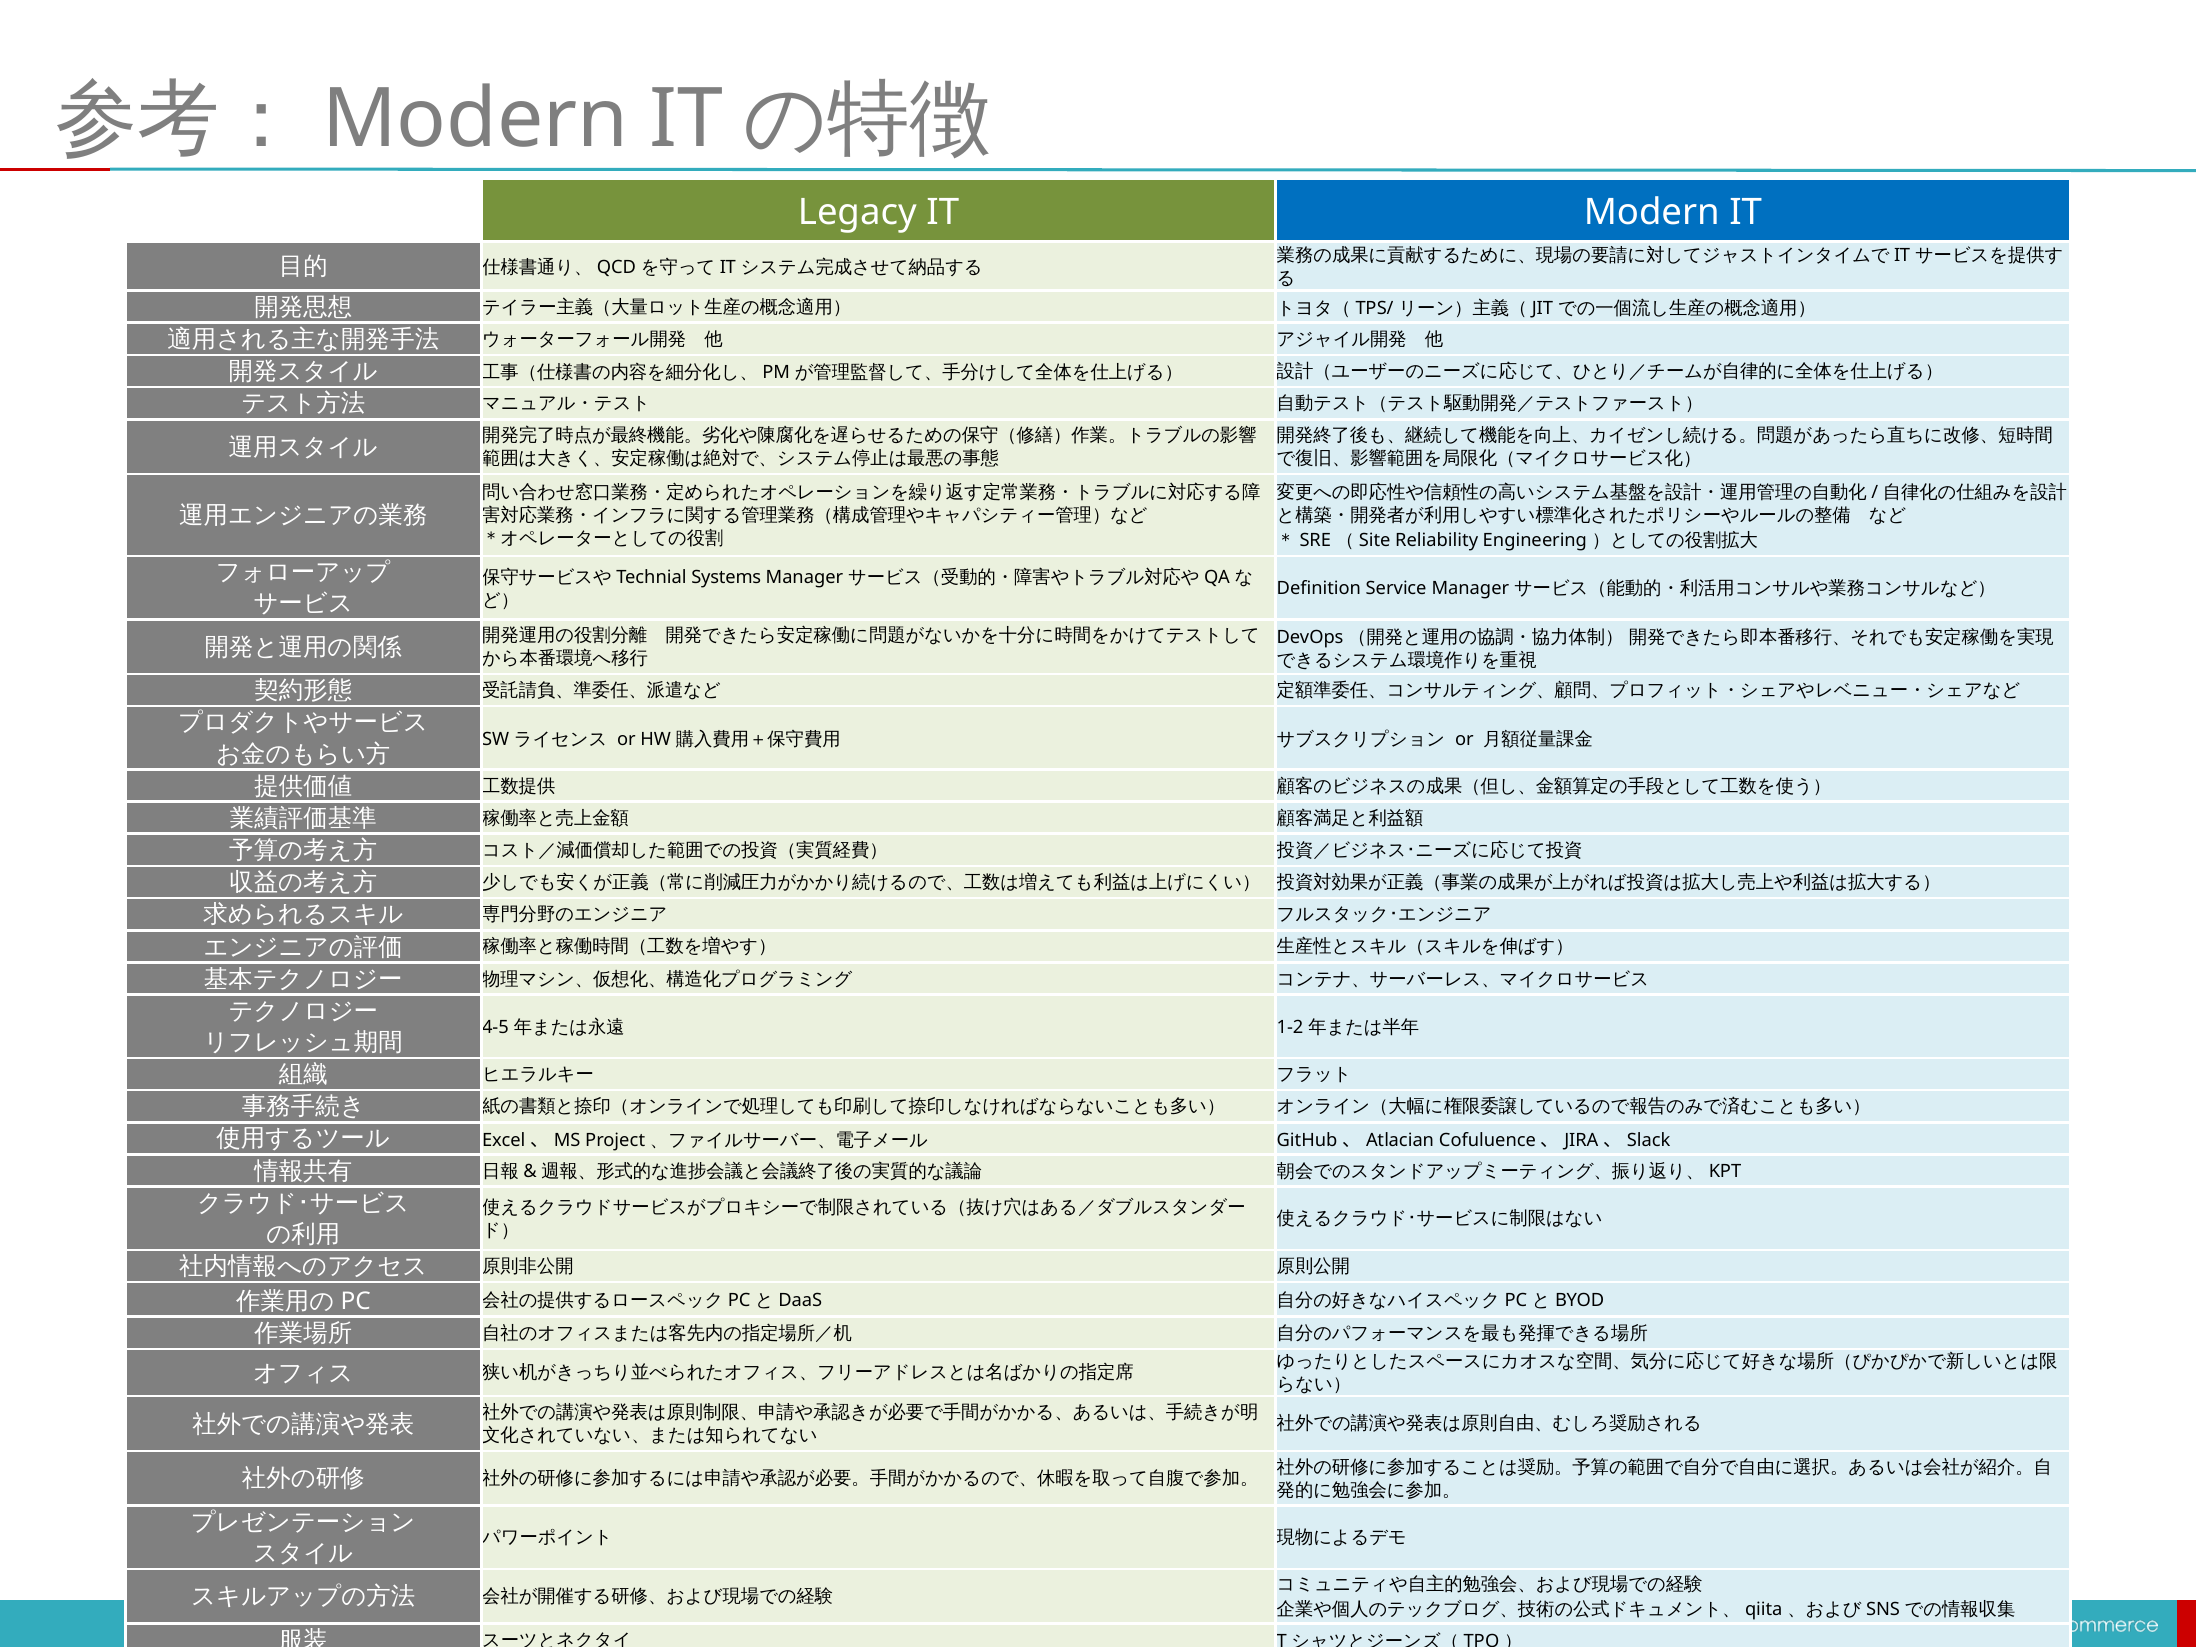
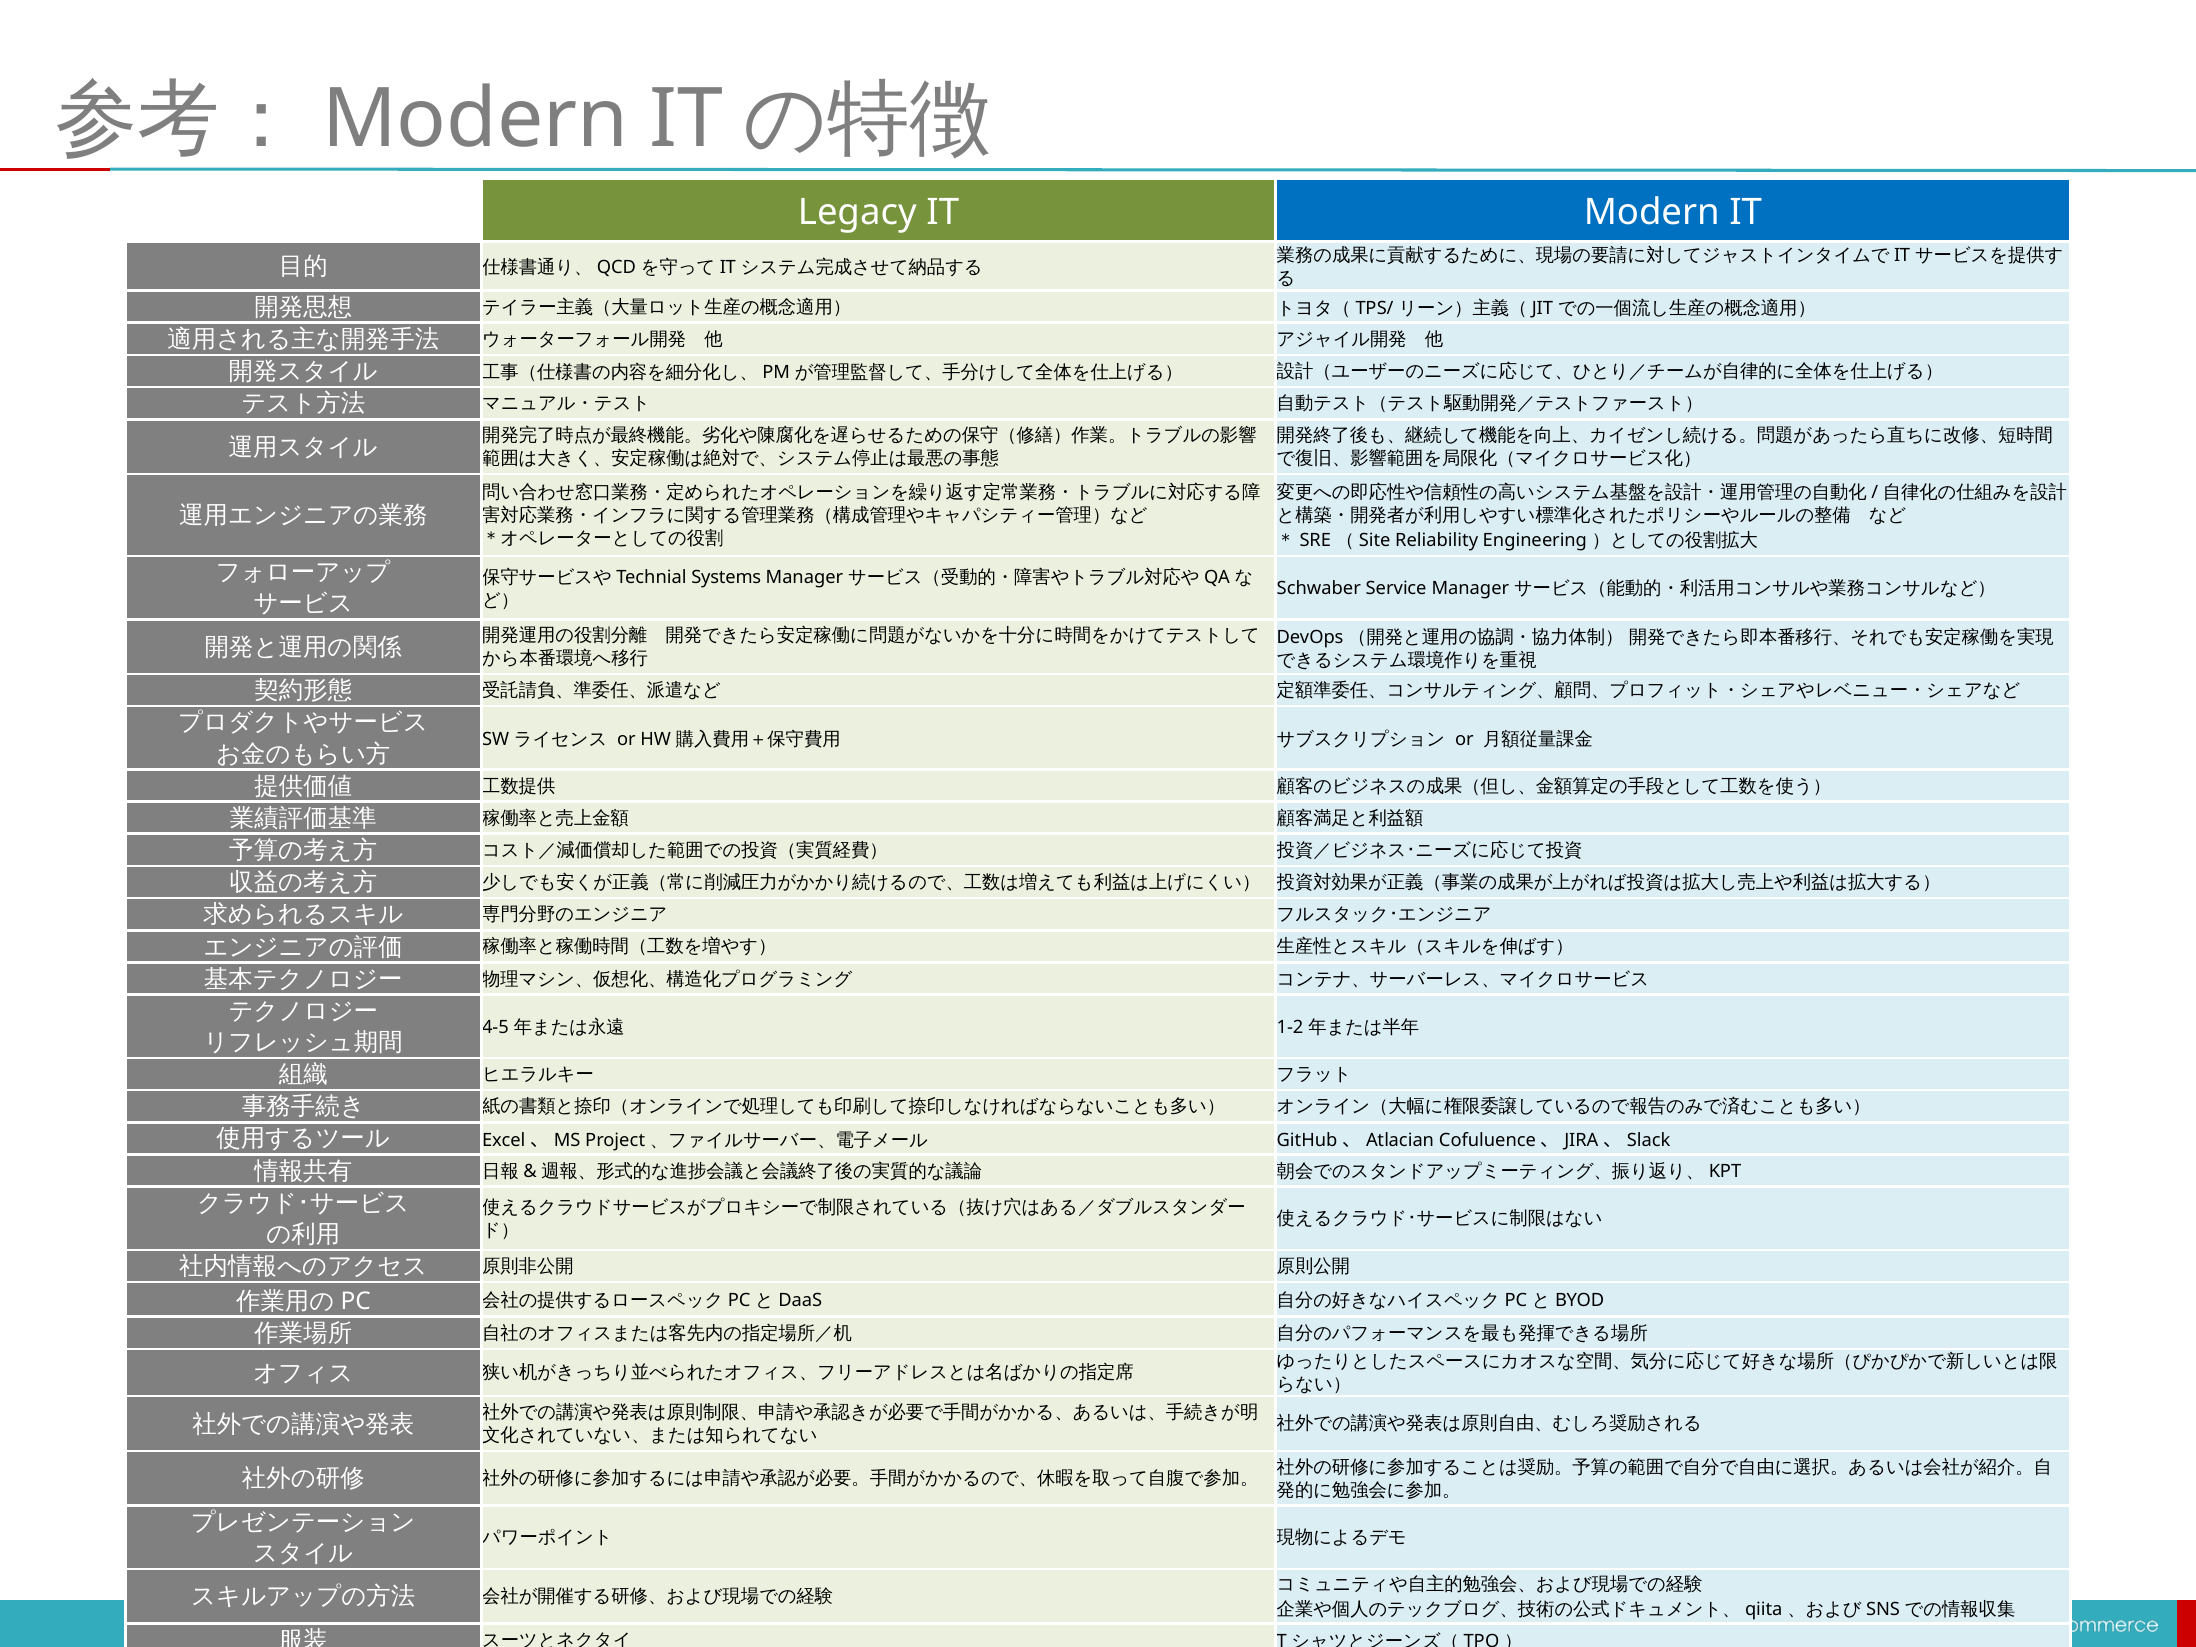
Definition: Definition -> Schwaber
